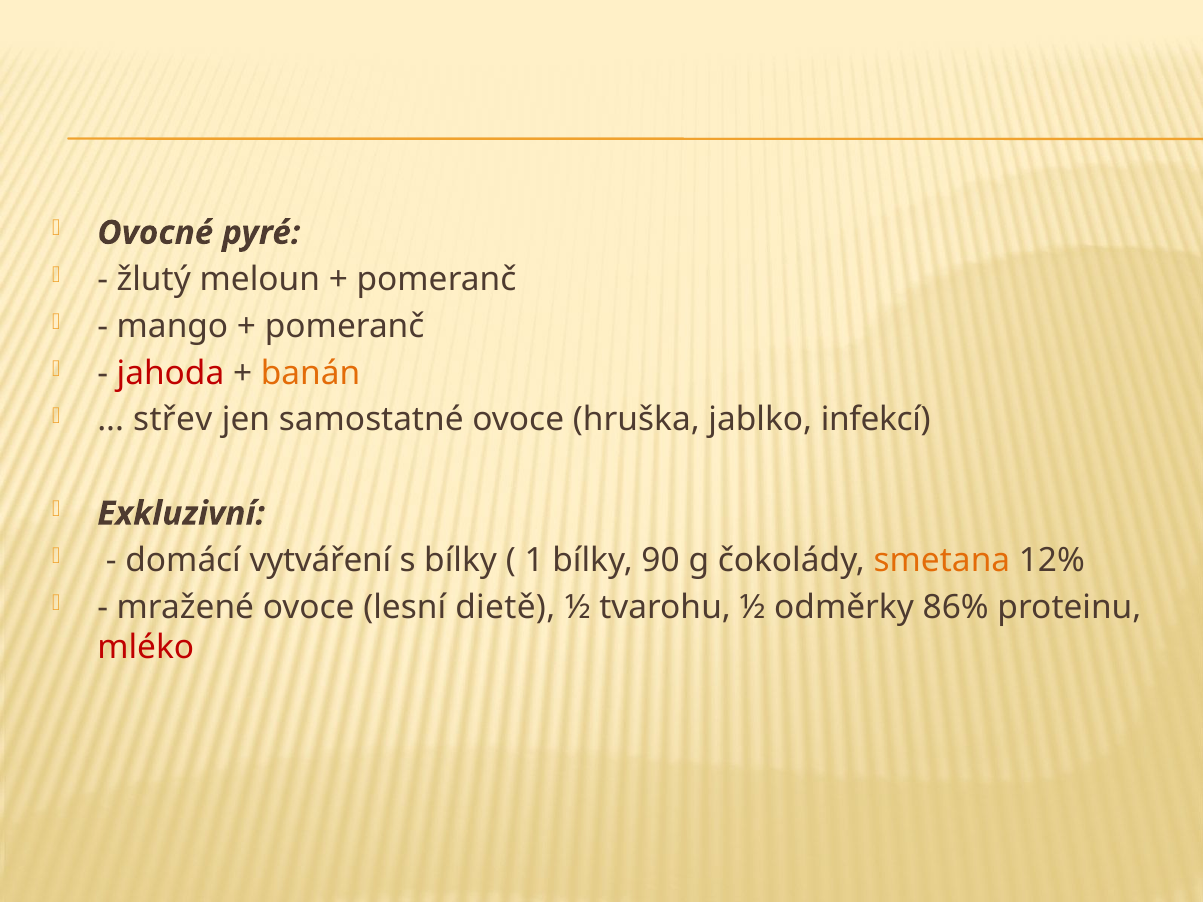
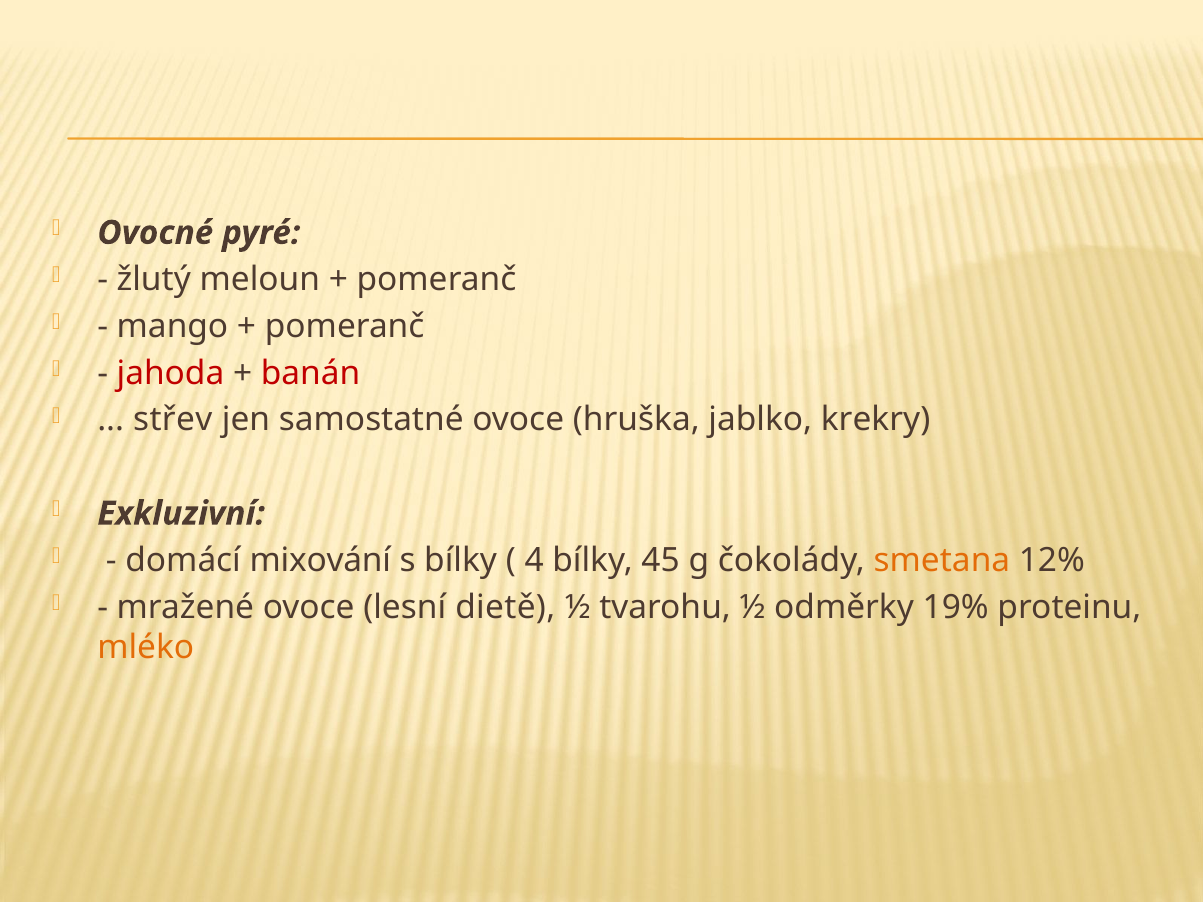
banán colour: orange -> red
infekcí: infekcí -> krekry
vytváření: vytváření -> mixování
1: 1 -> 4
90: 90 -> 45
86%: 86% -> 19%
mléko colour: red -> orange
